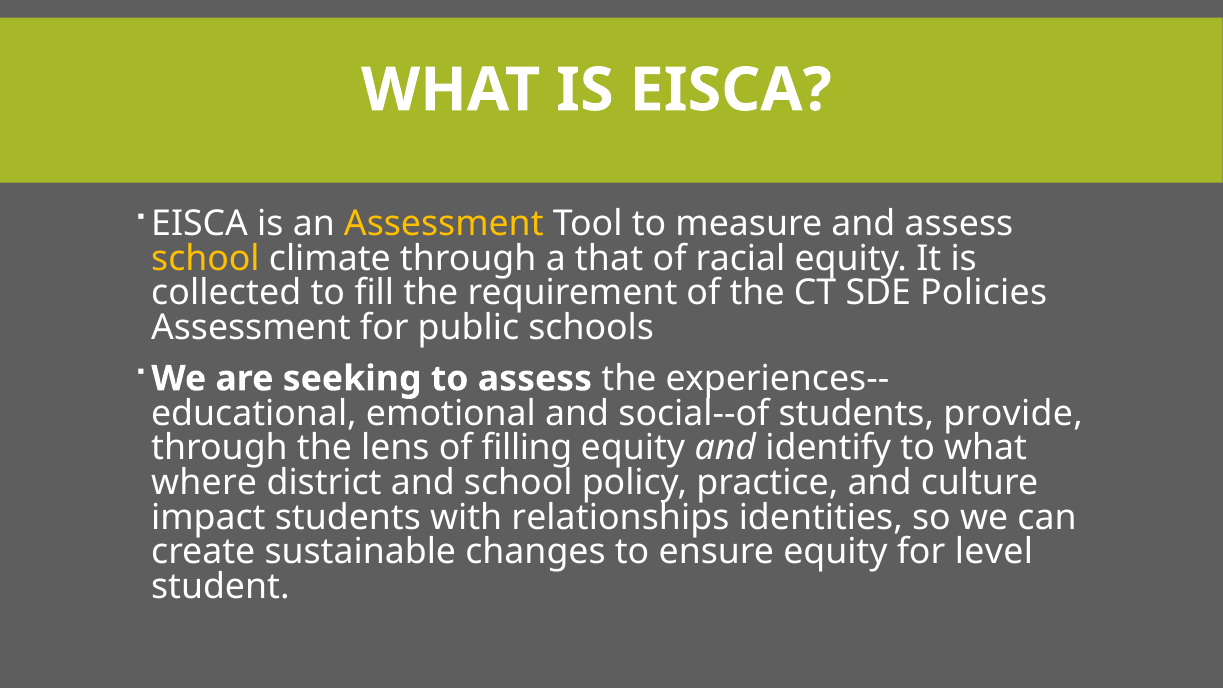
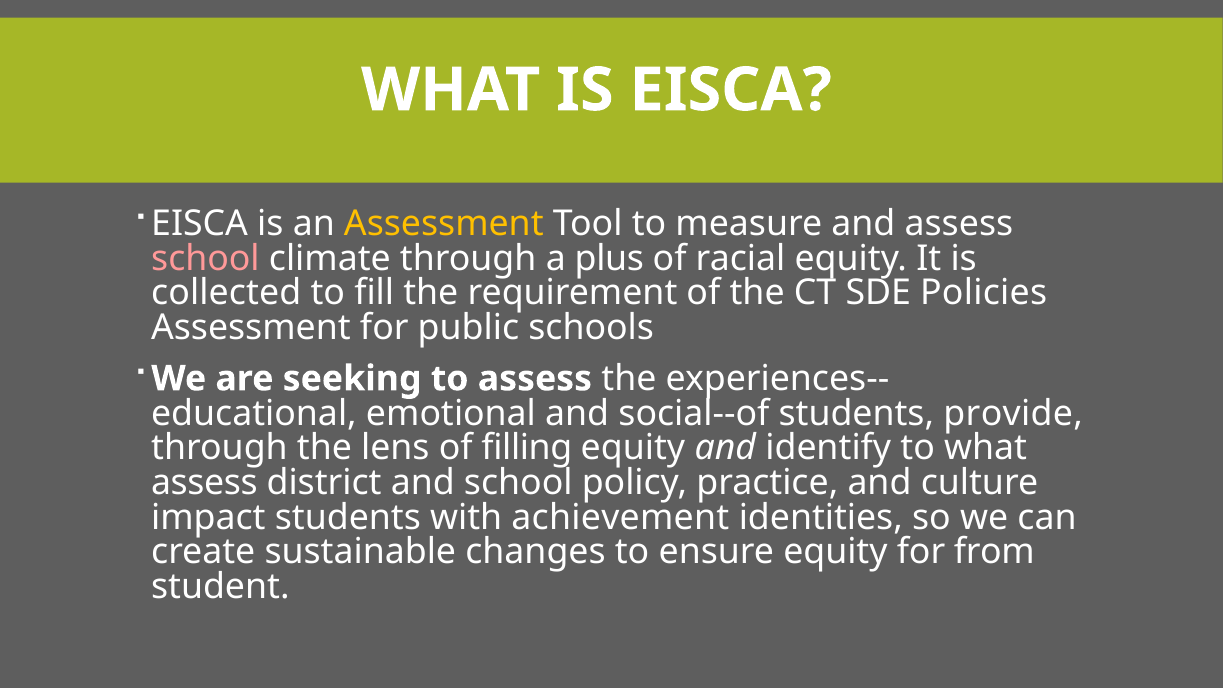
school at (205, 259) colour: yellow -> pink
that: that -> plus
where at (204, 483): where -> assess
relationships: relationships -> achievement
level: level -> from
